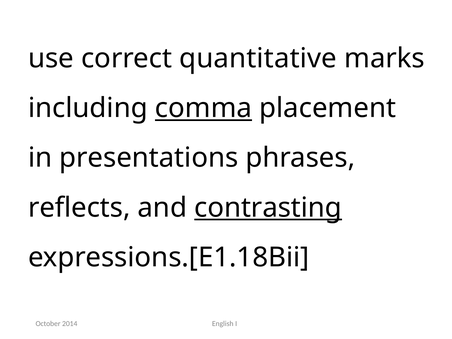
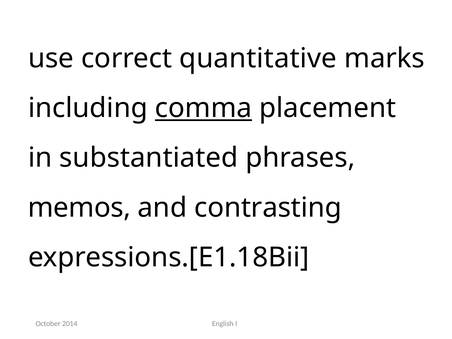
presentations: presentations -> substantiated
reflects: reflects -> memos
contrasting underline: present -> none
